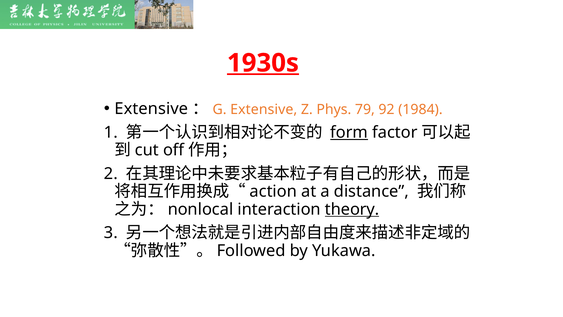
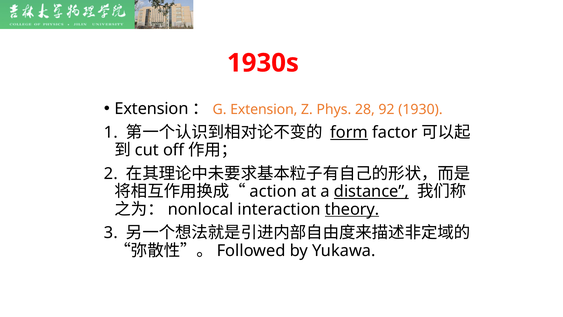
1930s underline: present -> none
Extensive at (151, 109): Extensive -> Extension
Extensive at (264, 109): Extensive -> Extension
79: 79 -> 28
1984: 1984 -> 1930
distance underline: none -> present
